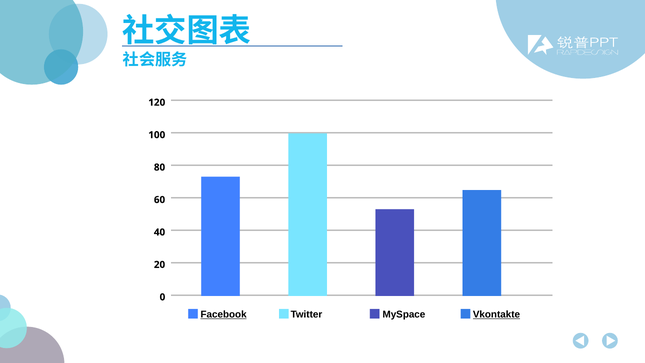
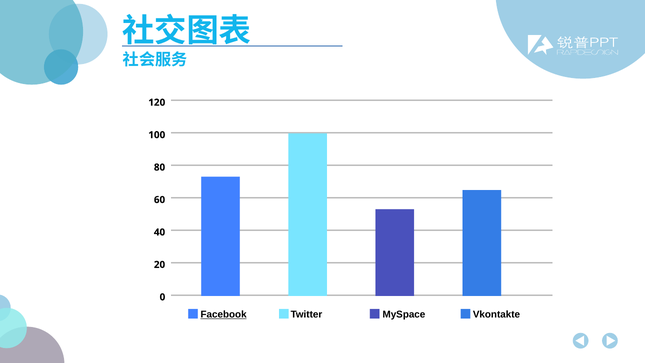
Vkontakte underline: present -> none
